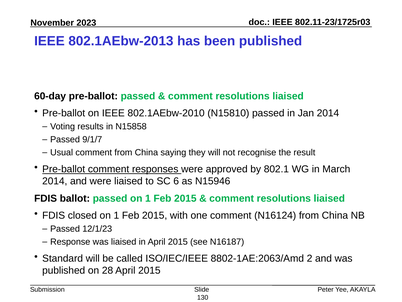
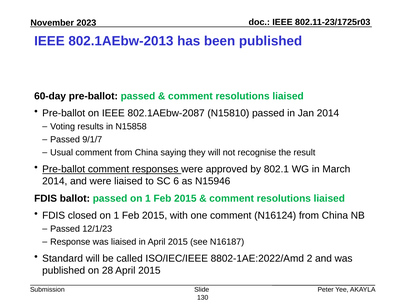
802.1AEbw-2010: 802.1AEbw-2010 -> 802.1AEbw-2087
8802-1AE:2063/Amd: 8802-1AE:2063/Amd -> 8802-1AE:2022/Amd
